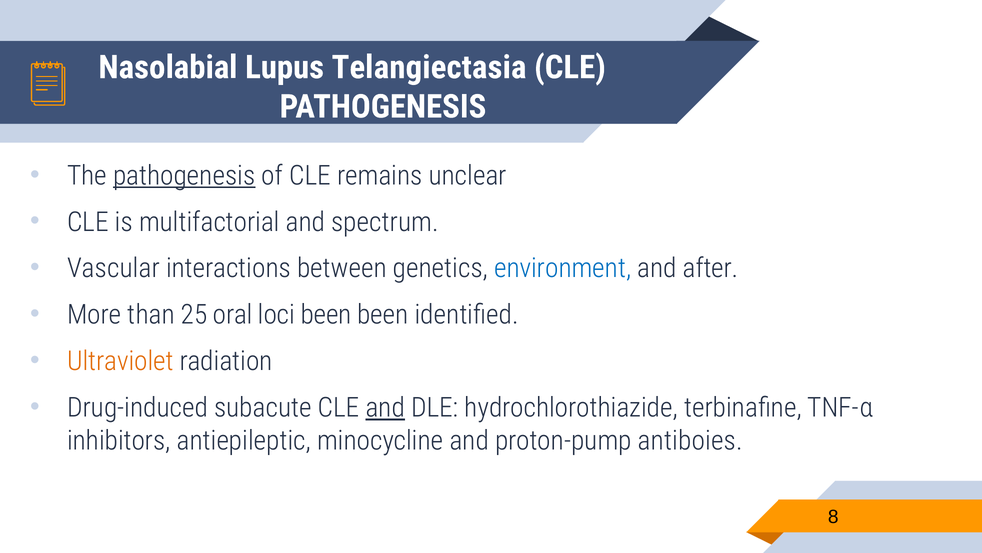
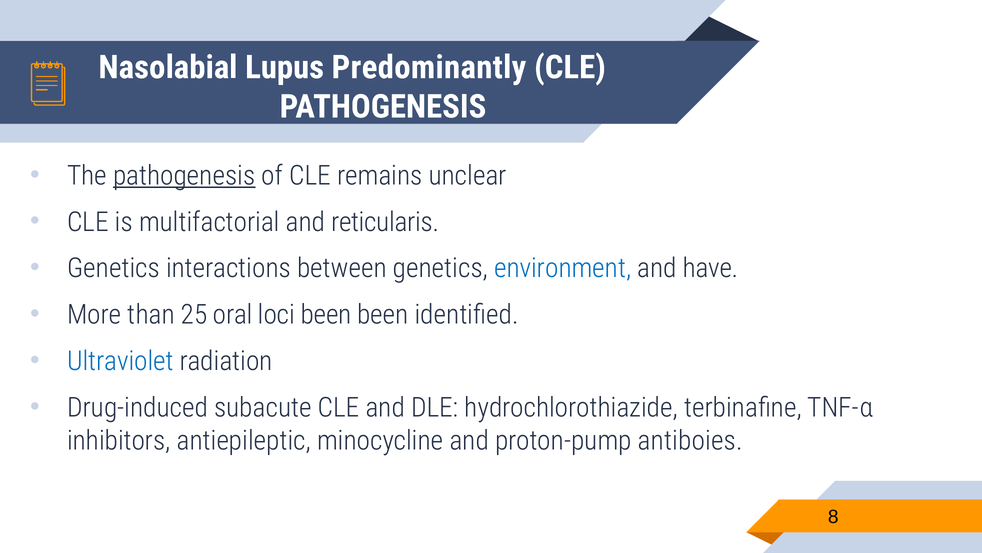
Telangiectasia: Telangiectasia -> Predominantly
spectrum: spectrum -> reticularis
Vascular at (113, 268): Vascular -> Genetics
after: after -> have
Ultraviolet colour: orange -> blue
and at (385, 407) underline: present -> none
